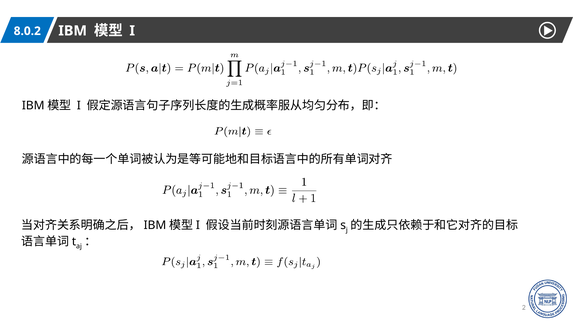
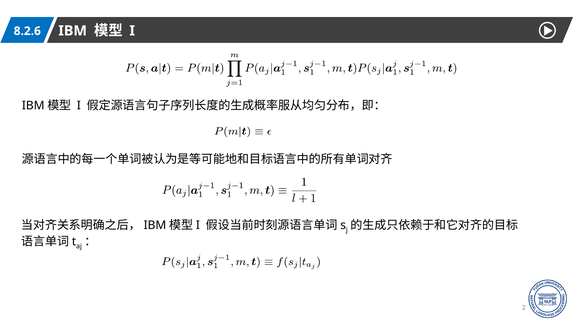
8.0.2: 8.0.2 -> 8.2.6
